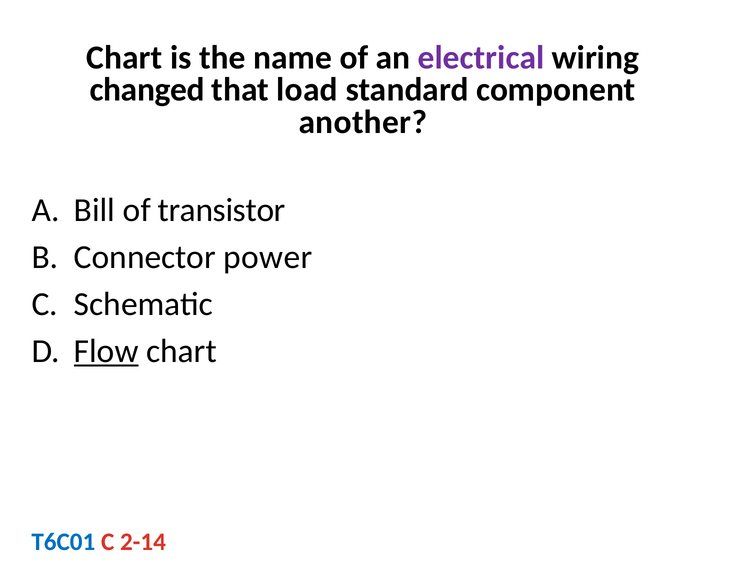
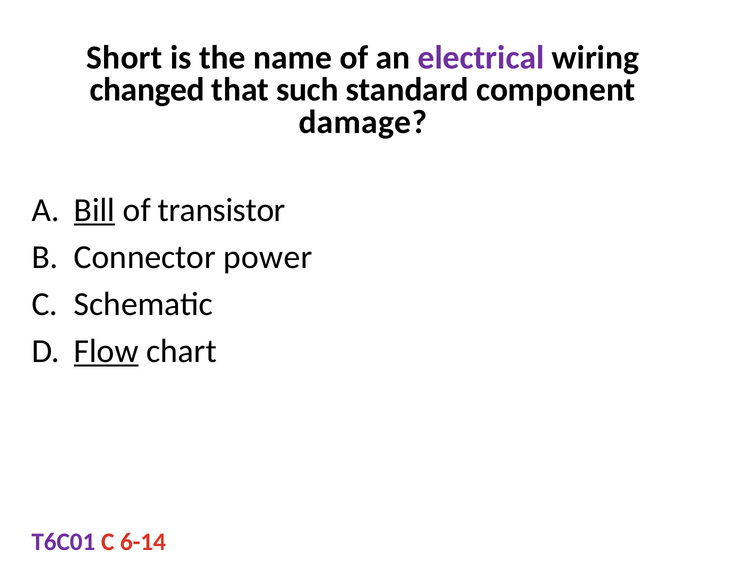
Chart at (124, 58): Chart -> Short
load: load -> such
another: another -> damage
Bill underline: none -> present
T6C01 colour: blue -> purple
2-14: 2-14 -> 6-14
